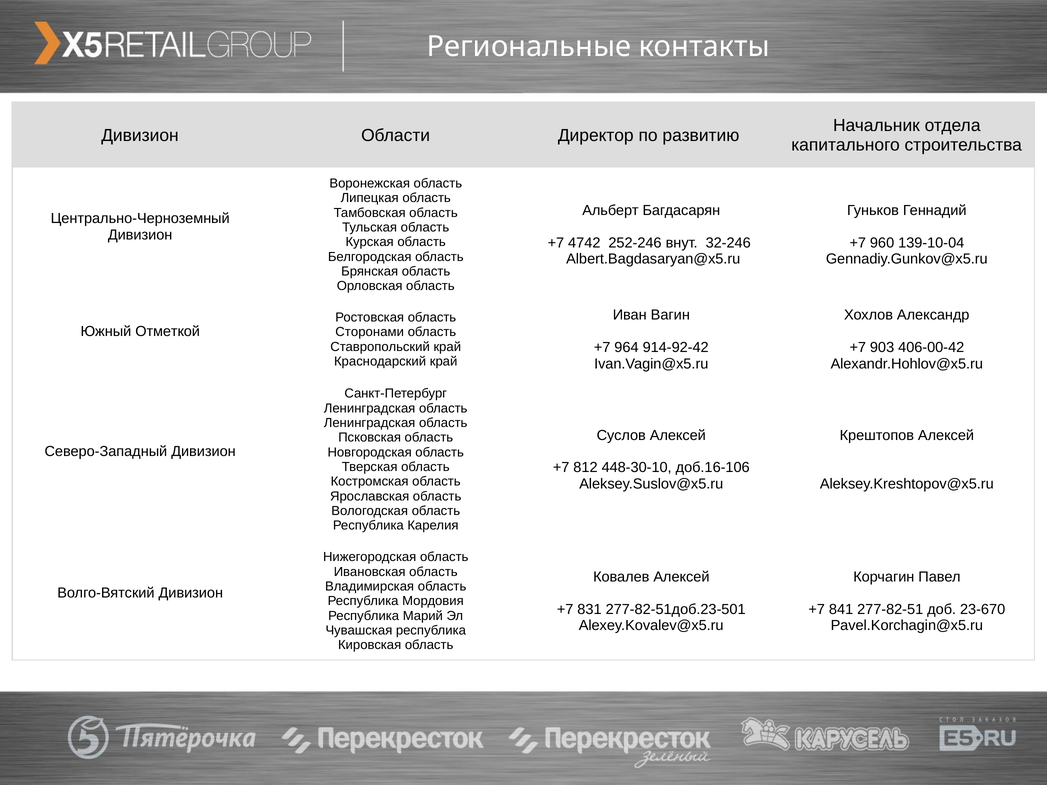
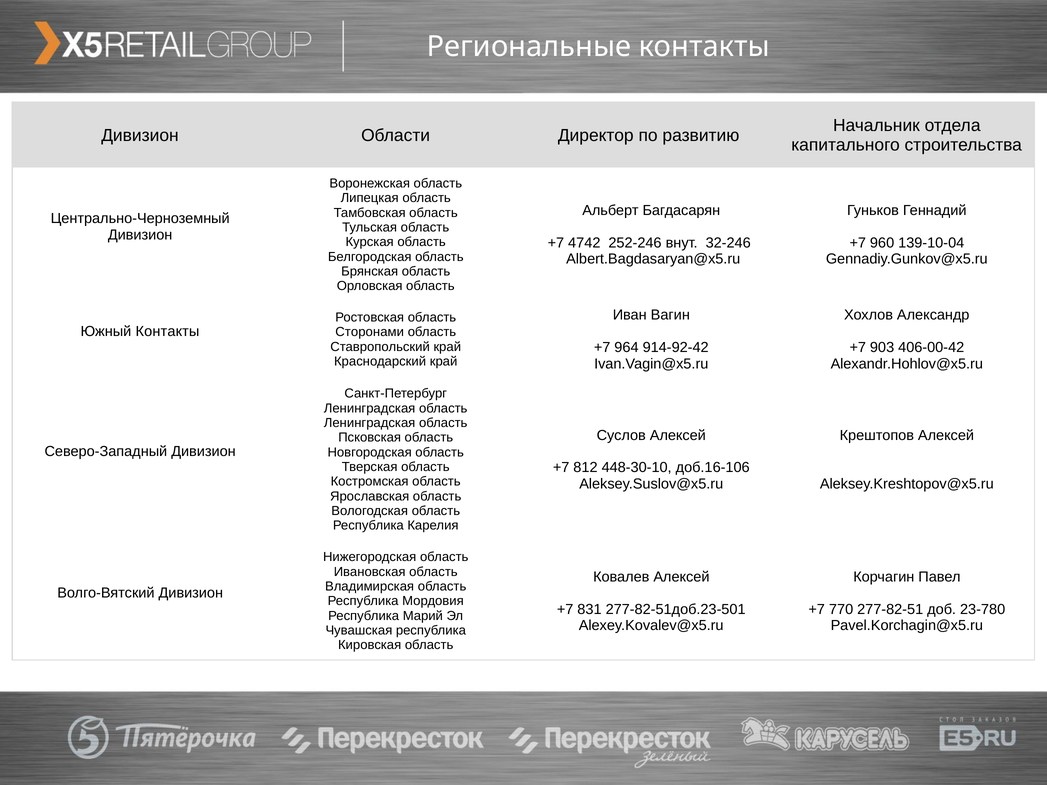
Южный Отметкой: Отметкой -> Контакты
841: 841 -> 770
23-670: 23-670 -> 23-780
